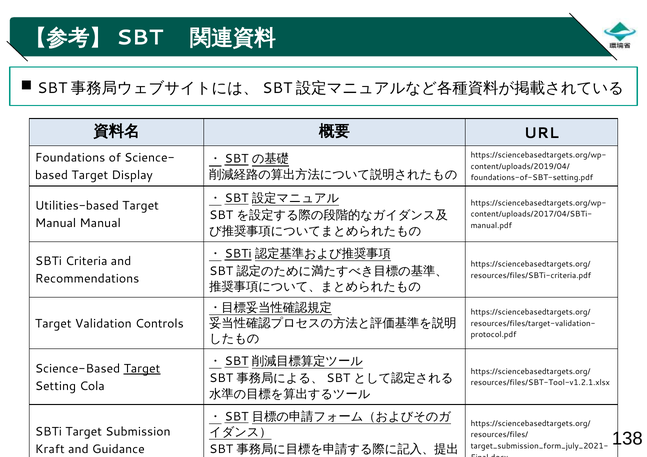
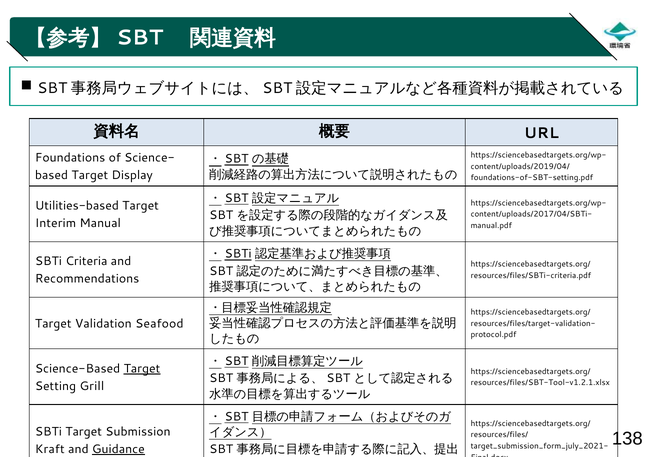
Manual at (56, 223): Manual -> Interim
Controls: Controls -> Seafood
Cola: Cola -> Grill
Guidance underline: none -> present
